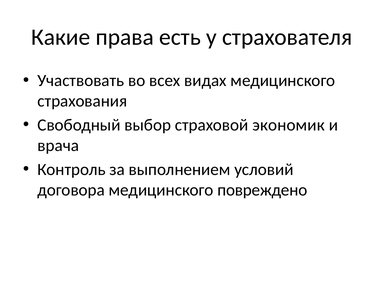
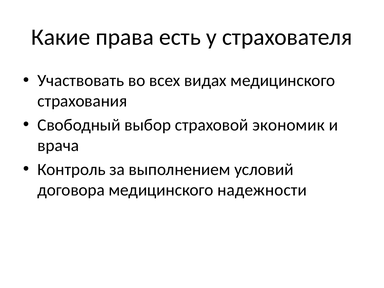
повреждено: повреждено -> надежности
